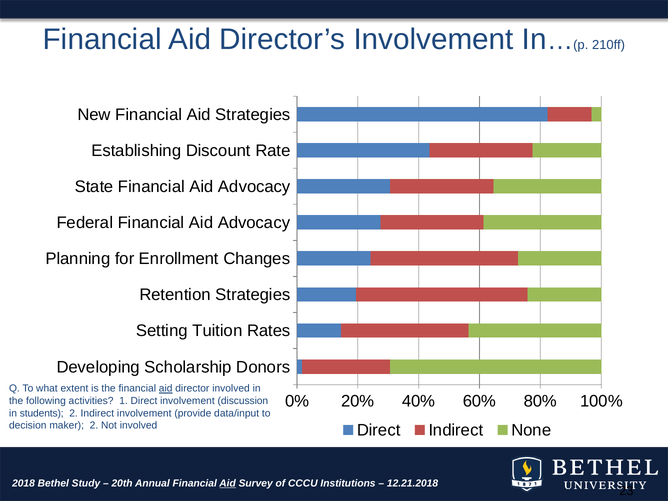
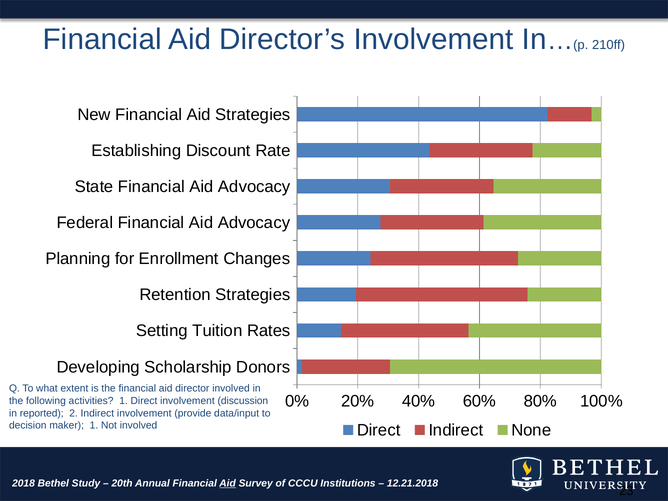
aid at (166, 389) underline: present -> none
students: students -> reported
maker 2: 2 -> 1
